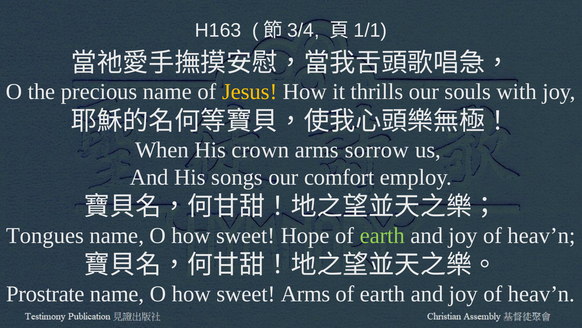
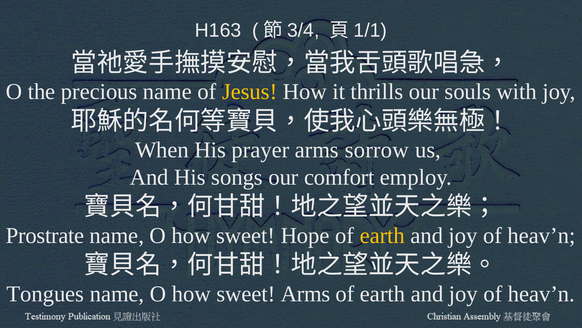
crown: crown -> prayer
Tongues: Tongues -> Prostrate
earth at (382, 235) colour: light green -> yellow
Prostrate: Prostrate -> Tongues
